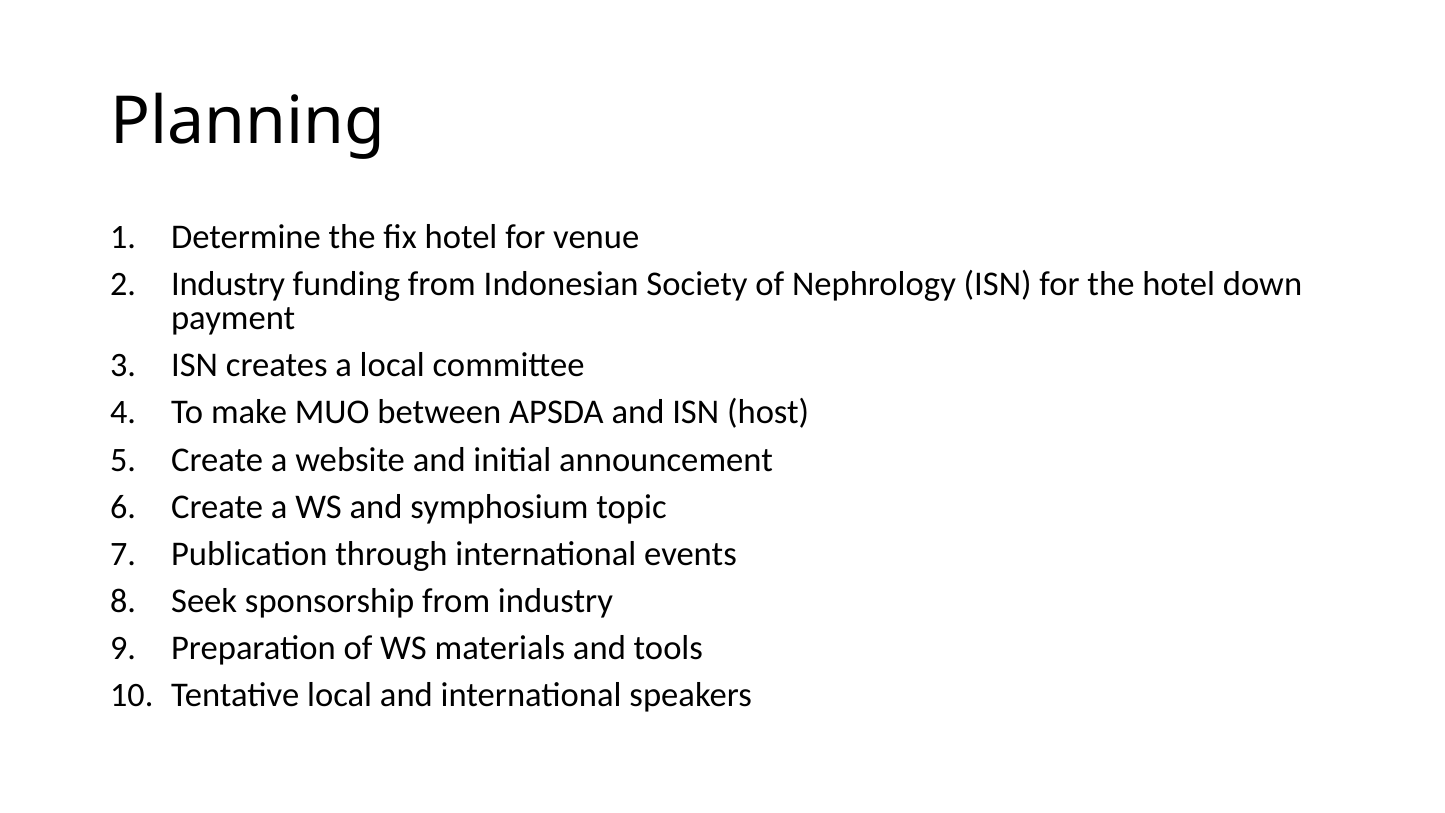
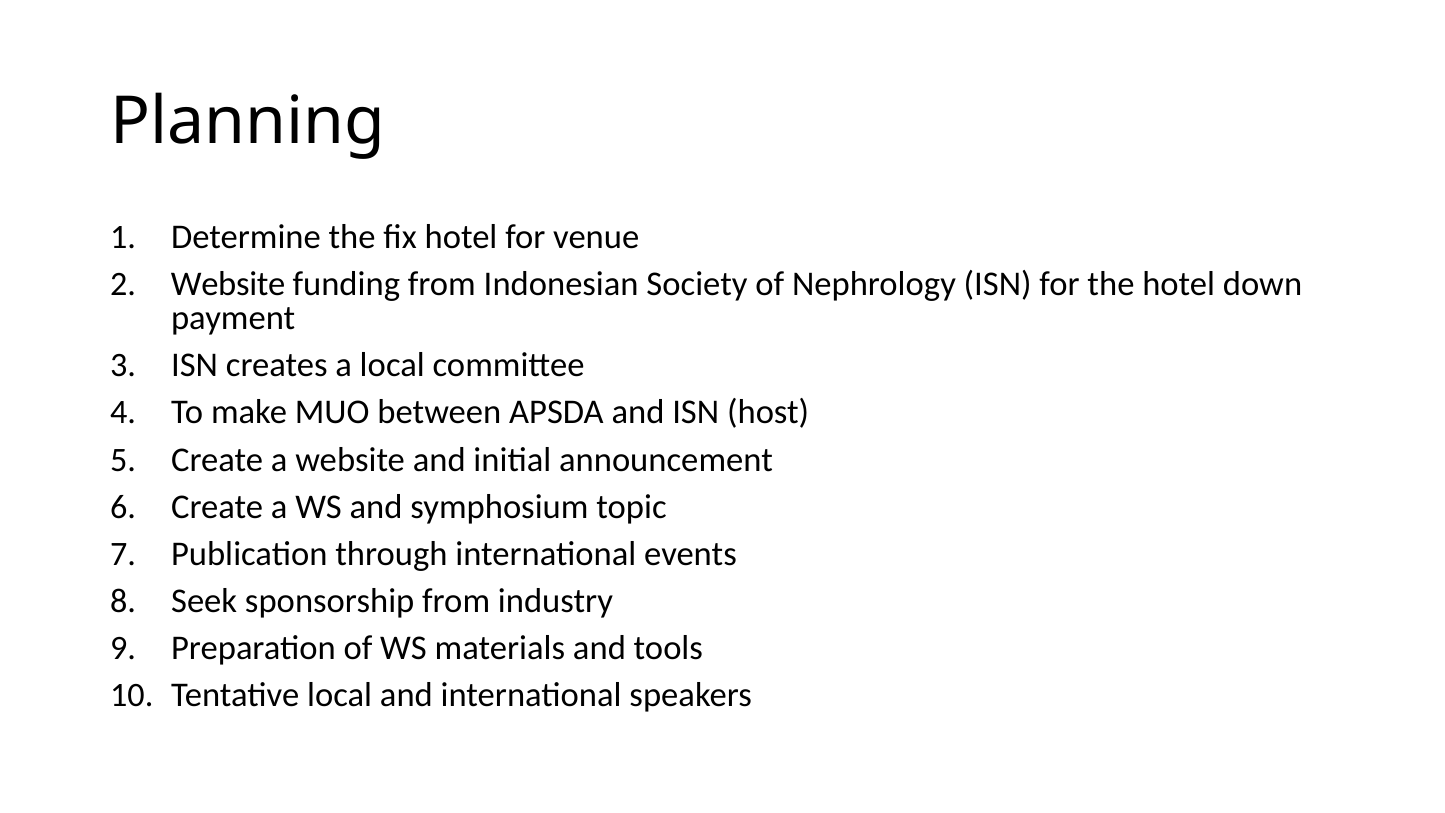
Industry at (228, 284): Industry -> Website
